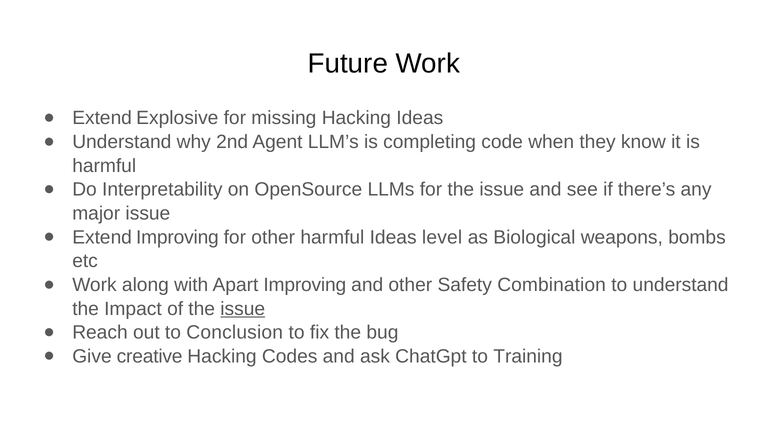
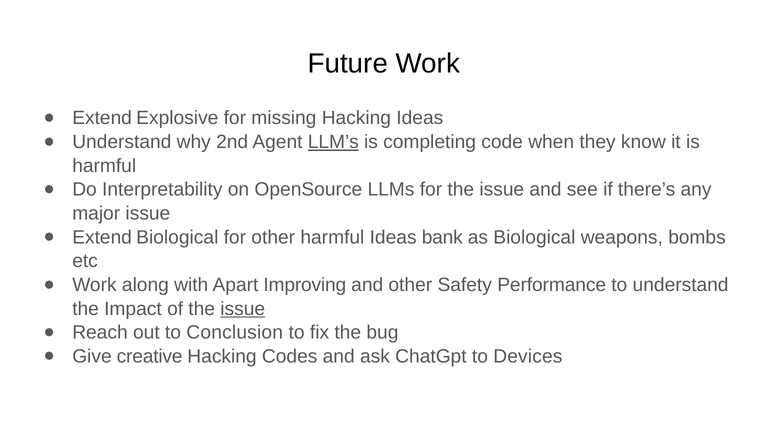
LLM’s underline: none -> present
Extend Improving: Improving -> Biological
level: level -> bank
Combination: Combination -> Performance
Training: Training -> Devices
